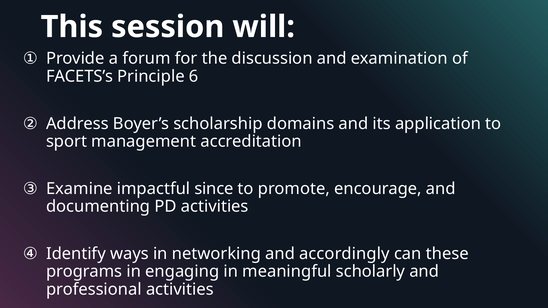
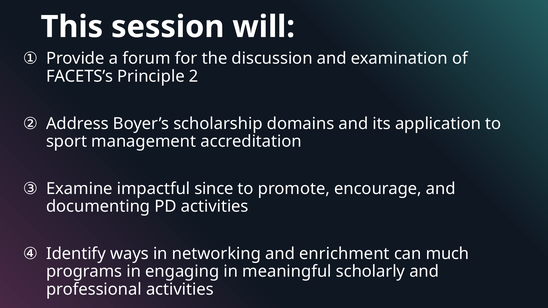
6: 6 -> 2
accordingly: accordingly -> enrichment
these: these -> much
